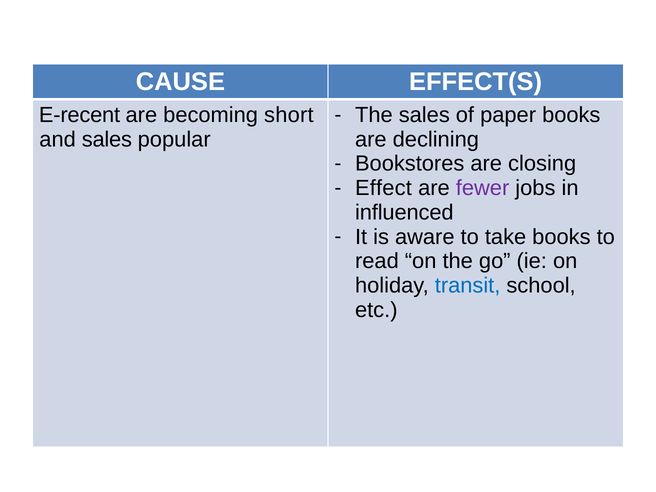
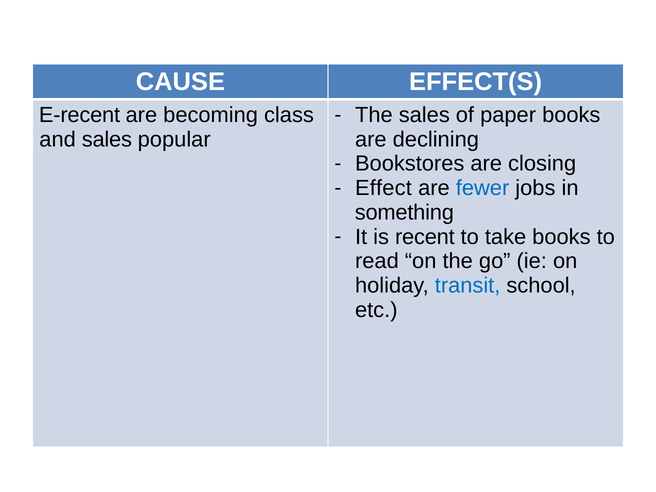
short: short -> class
fewer colour: purple -> blue
influenced: influenced -> something
aware: aware -> recent
